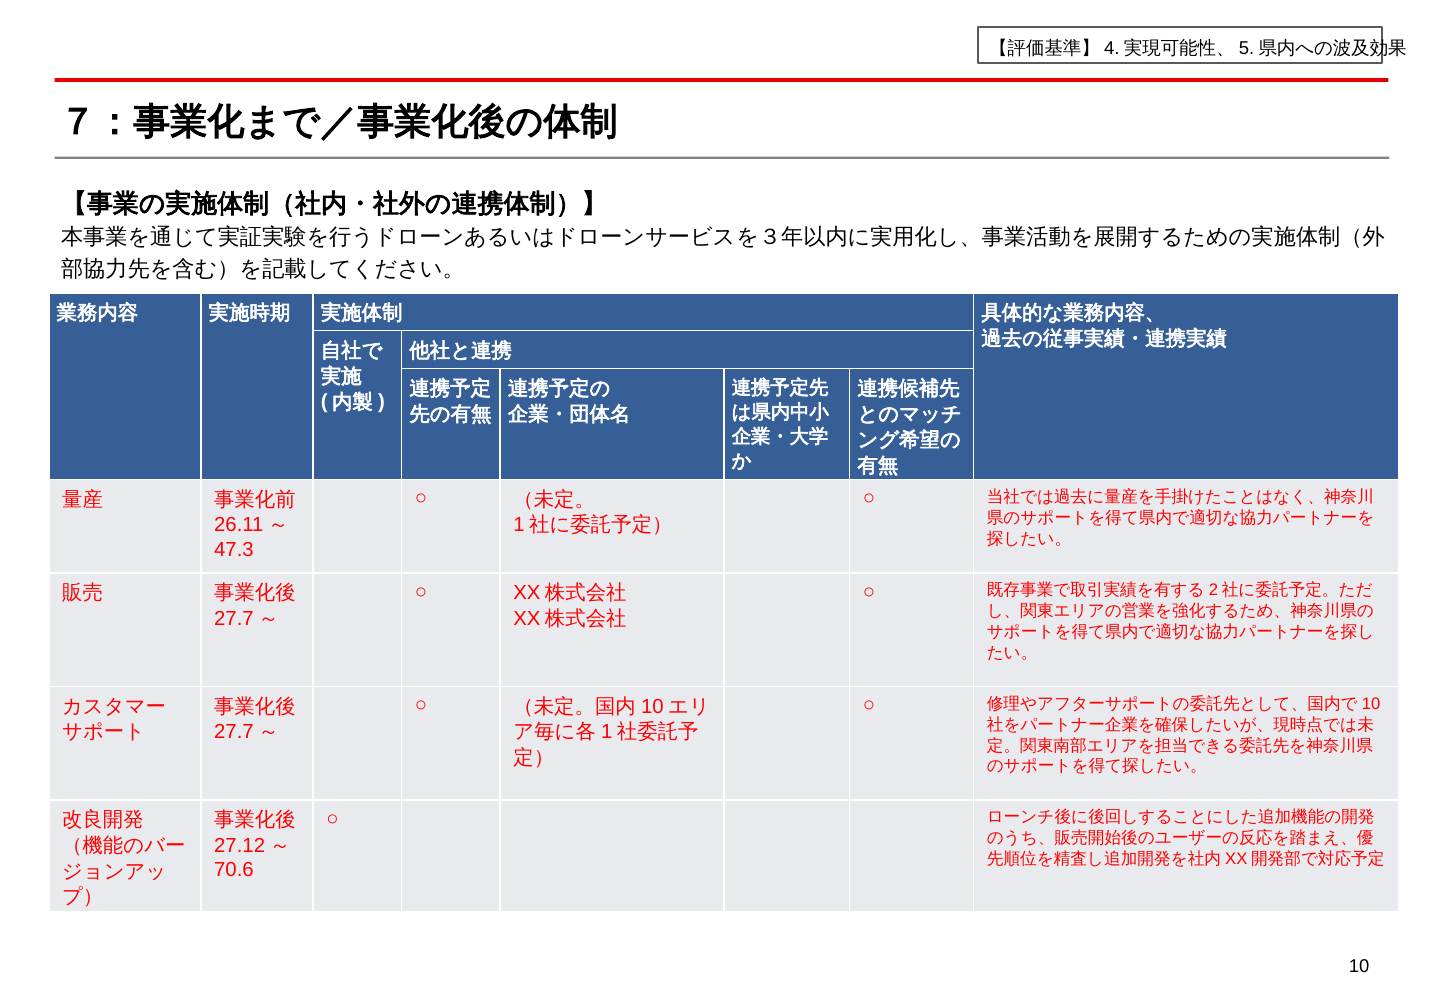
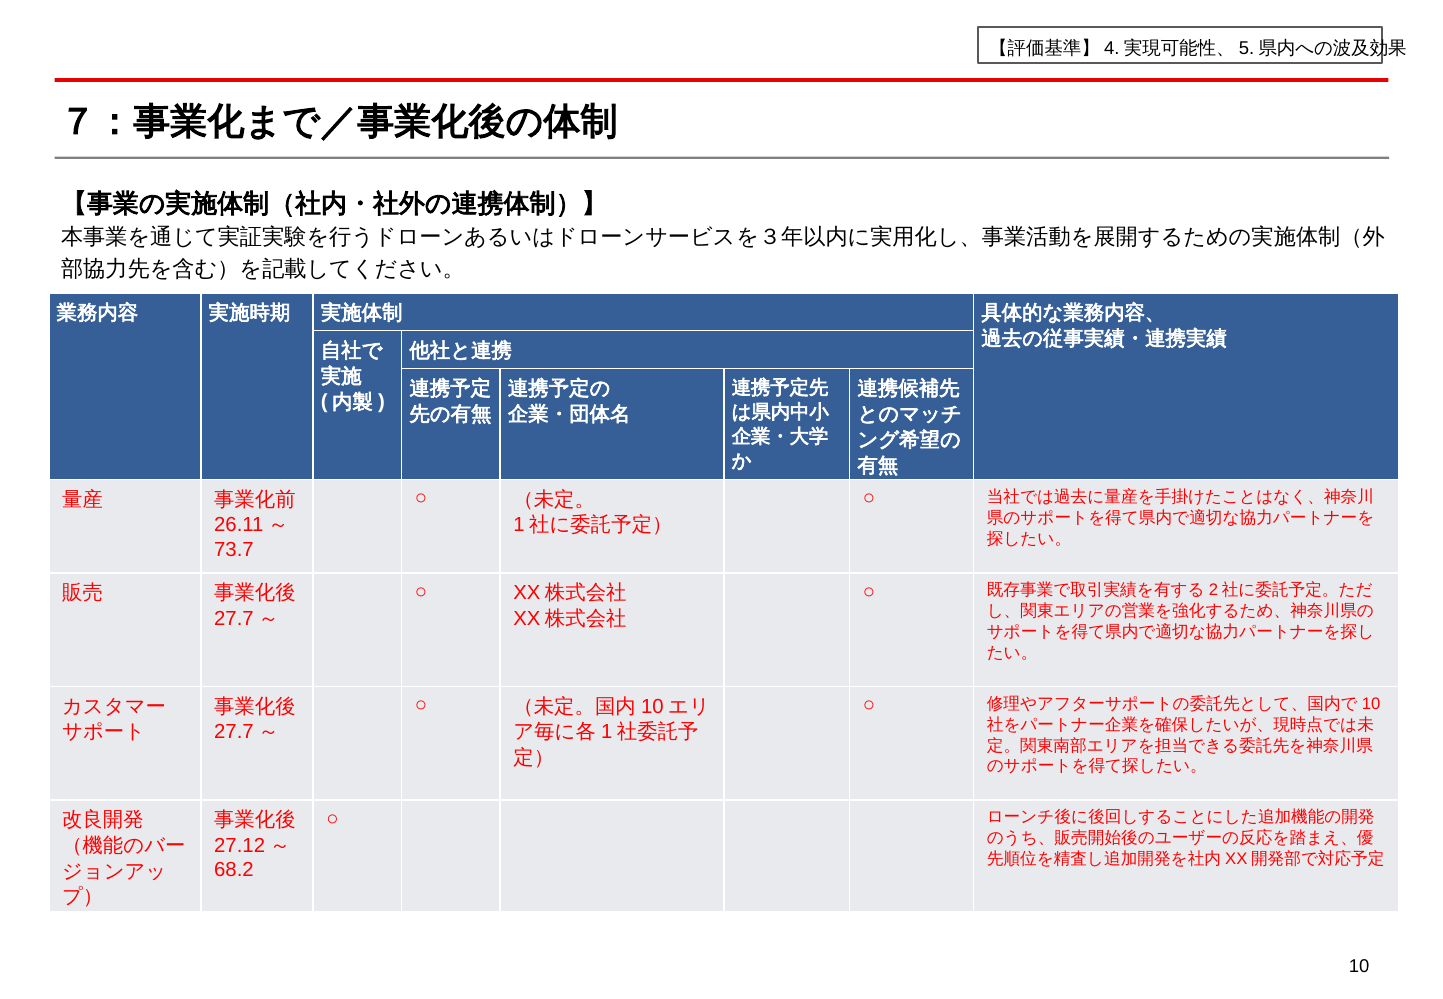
47.3: 47.3 -> 73.7
70.6: 70.6 -> 68.2
